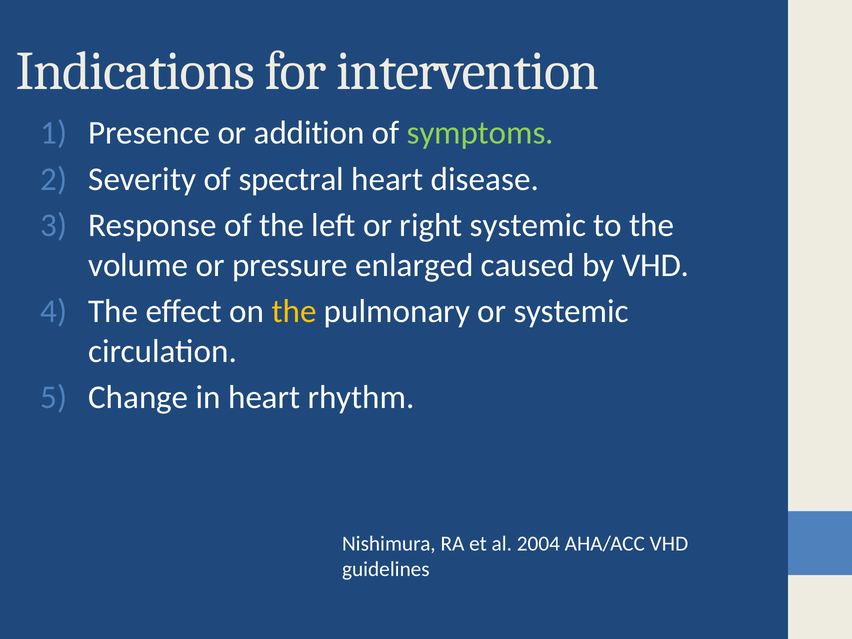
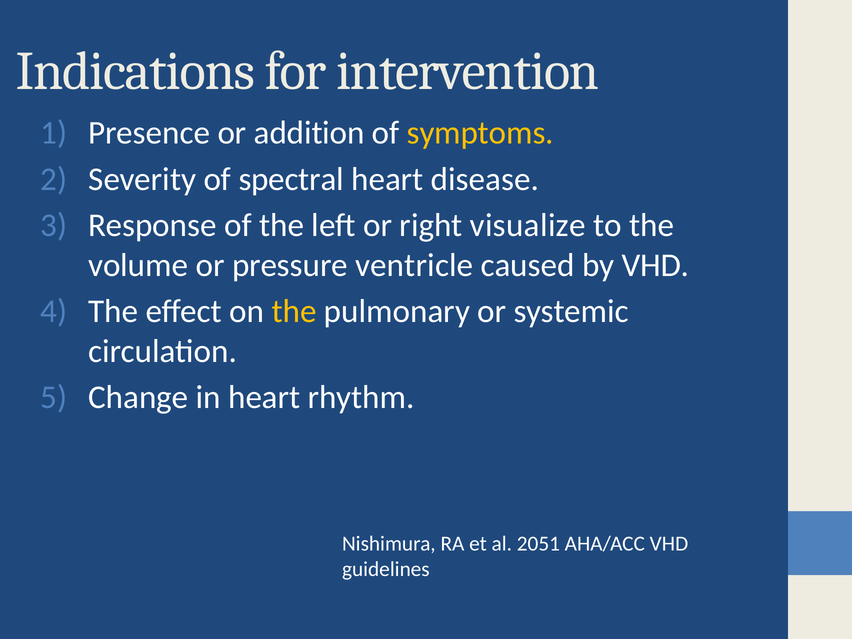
symptoms colour: light green -> yellow
right systemic: systemic -> visualize
enlarged: enlarged -> ventricle
2004: 2004 -> 2051
